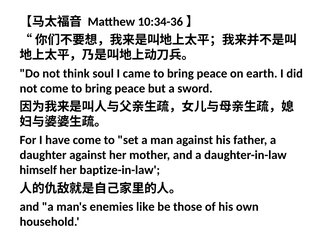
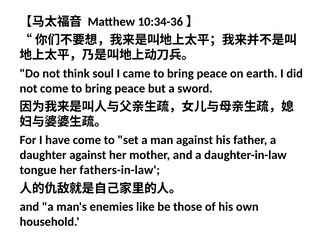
himself: himself -> tongue
baptize-in-law: baptize-in-law -> fathers-in-law
